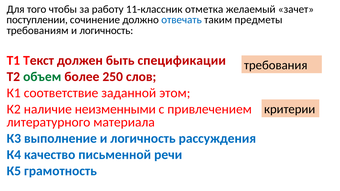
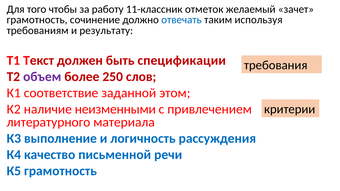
отметка: отметка -> отметок
поступлении at (37, 20): поступлении -> грамотность
предметы: предметы -> используя
требованиям и логичность: логичность -> результату
объем colour: green -> purple
